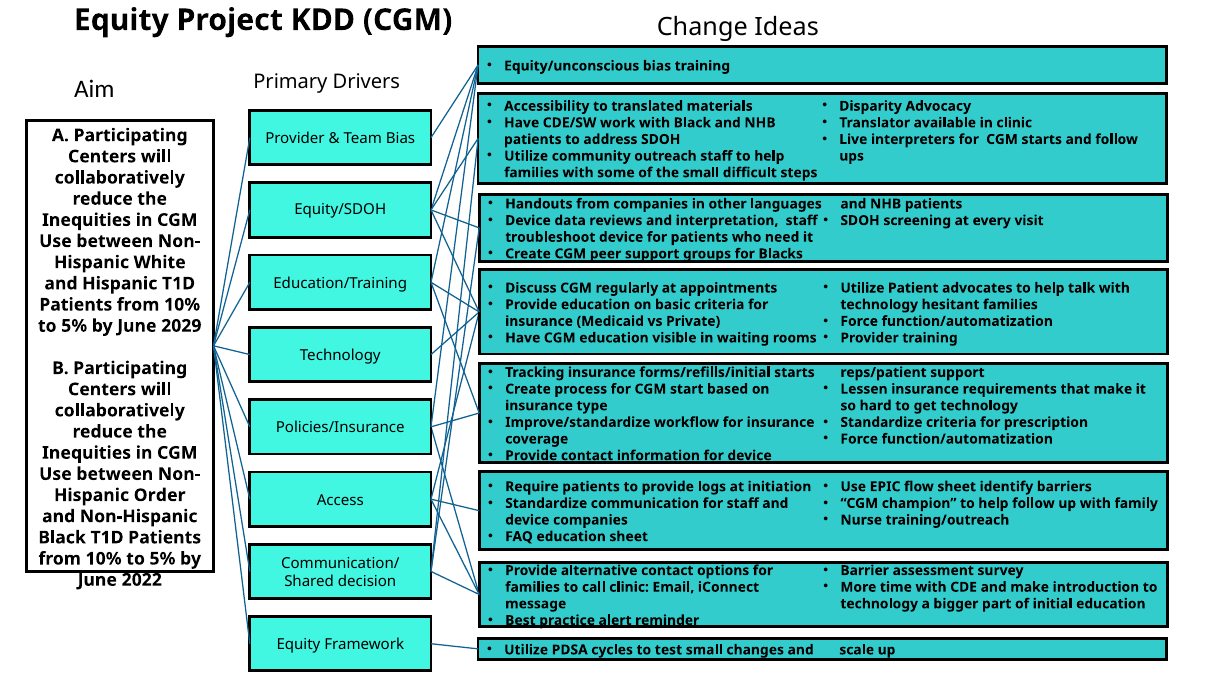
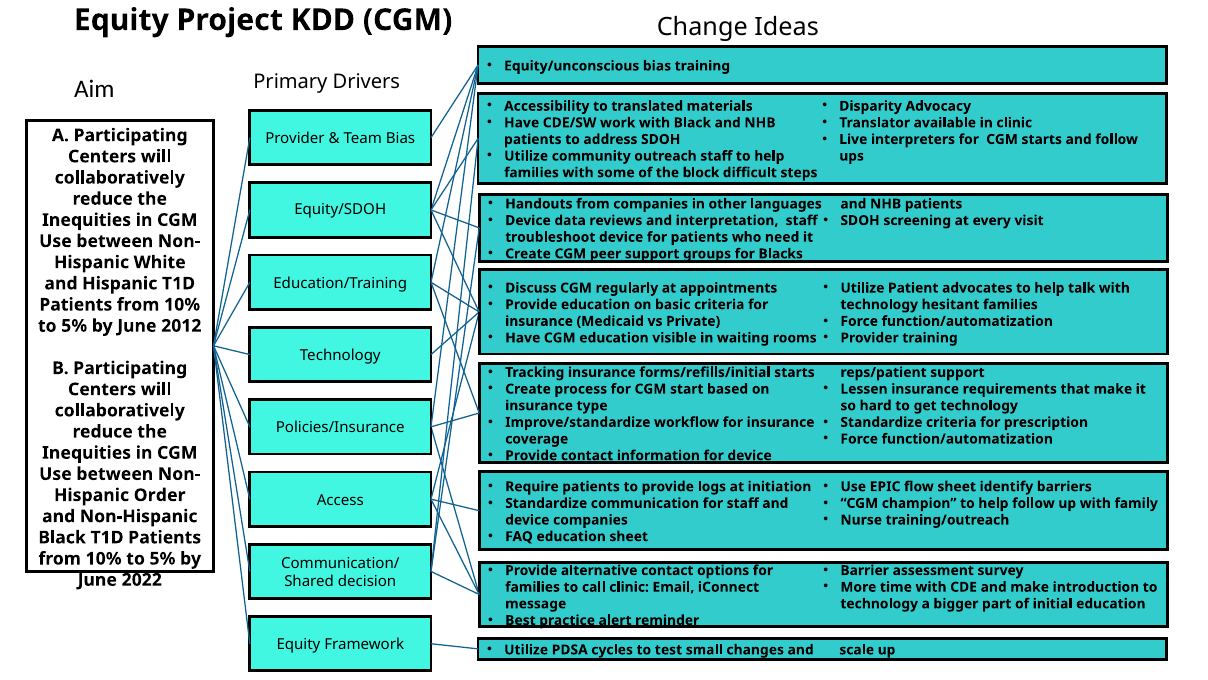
the small: small -> block
2029: 2029 -> 2012
